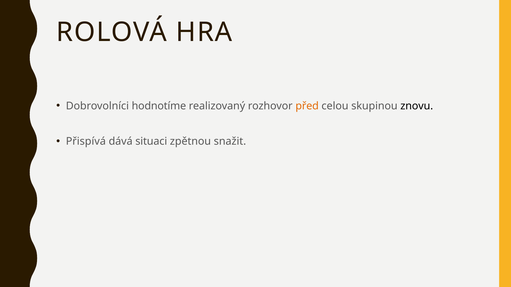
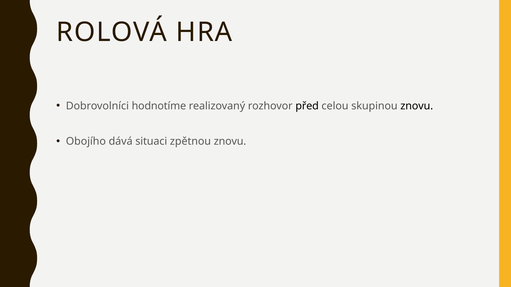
před colour: orange -> black
Přispívá: Přispívá -> Obojího
zpětnou snažit: snažit -> znovu
